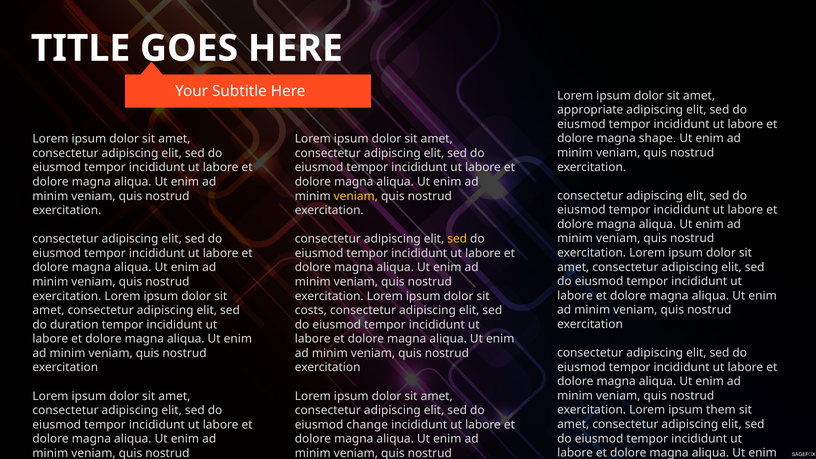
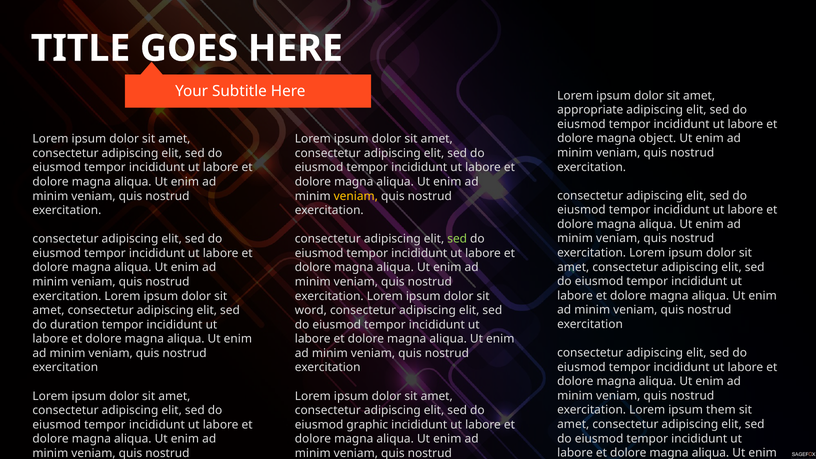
shape: shape -> object
sed at (457, 239) colour: yellow -> light green
costs: costs -> word
change: change -> graphic
